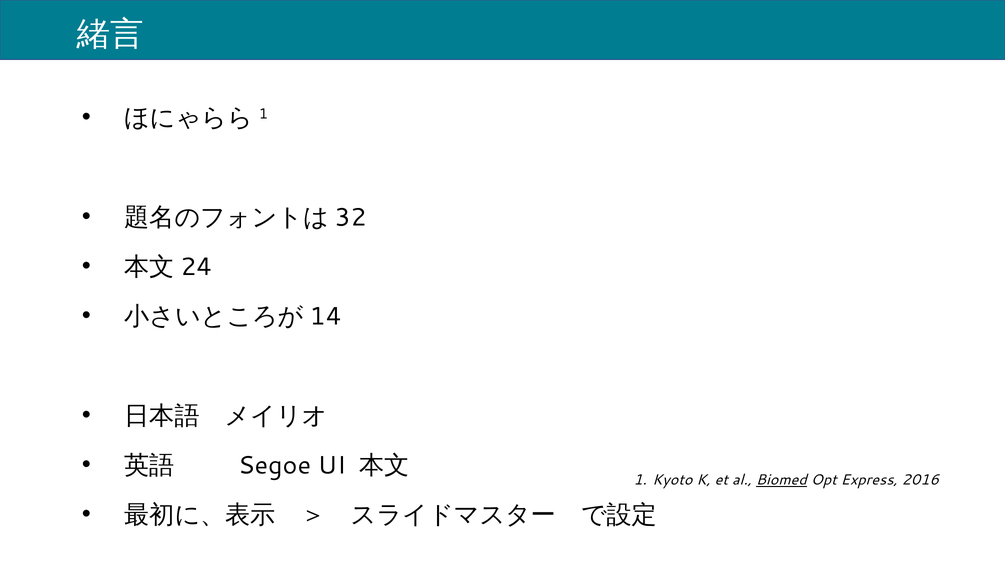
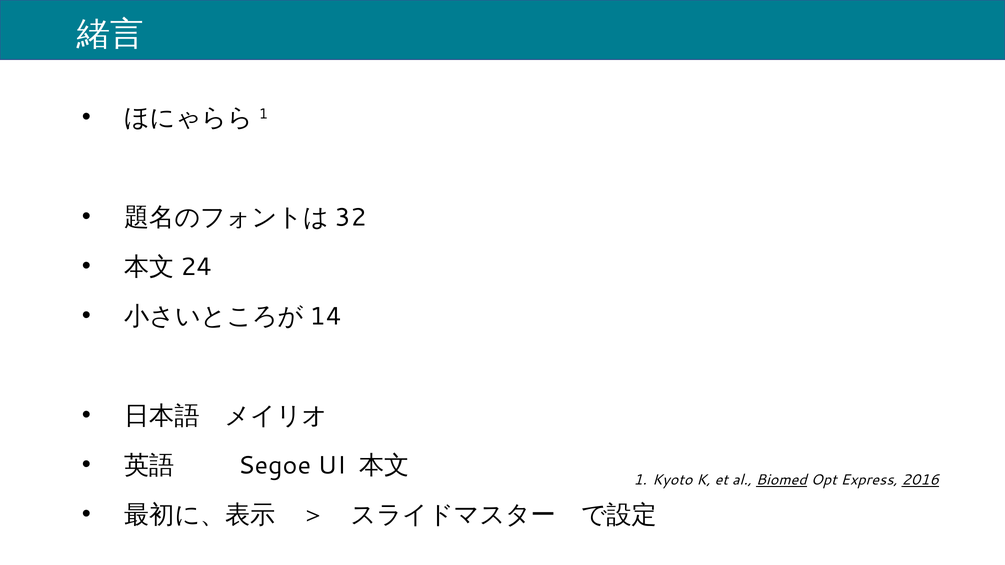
2016 underline: none -> present
